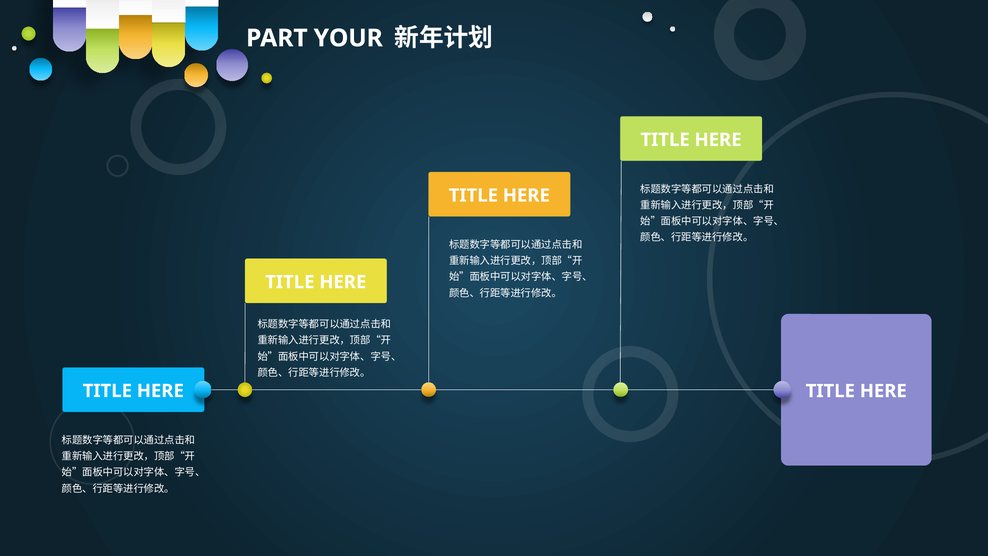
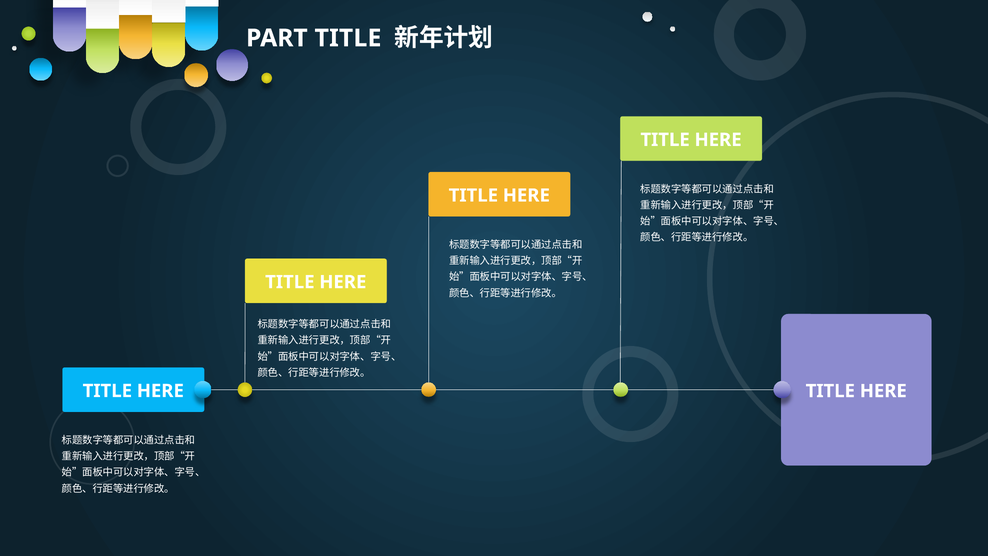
PART YOUR: YOUR -> TITLE
